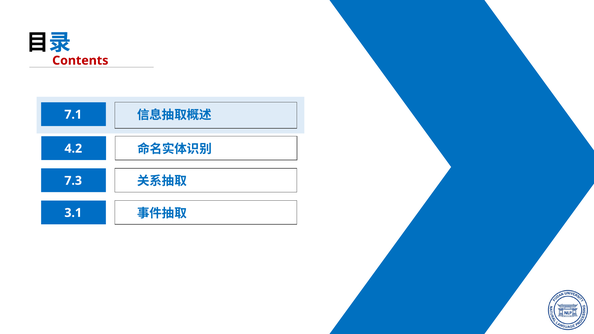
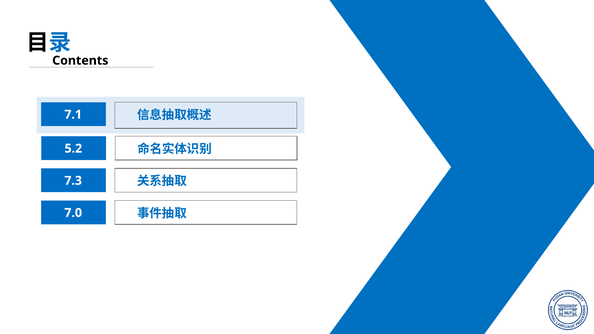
Contents colour: red -> black
4.2: 4.2 -> 5.2
3.1: 3.1 -> 7.0
